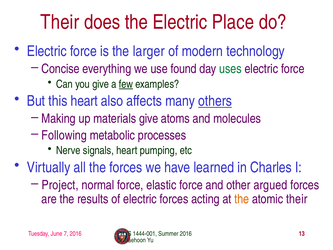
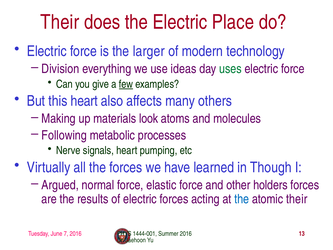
Concise: Concise -> Division
found: found -> ideas
others underline: present -> none
materials give: give -> look
Charles: Charles -> Though
Project: Project -> Argued
argued: argued -> holders
the at (242, 199) colour: orange -> blue
